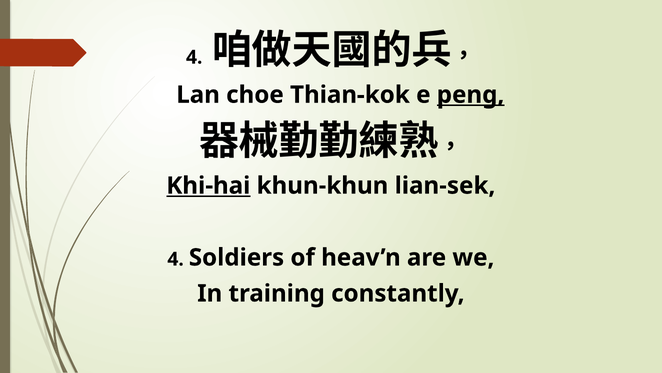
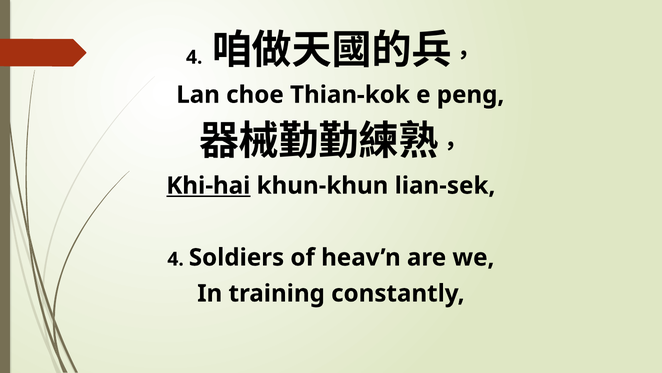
peng underline: present -> none
